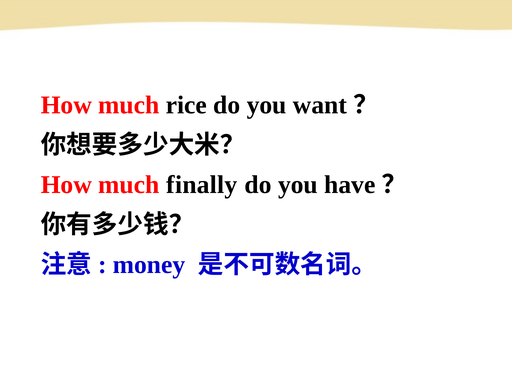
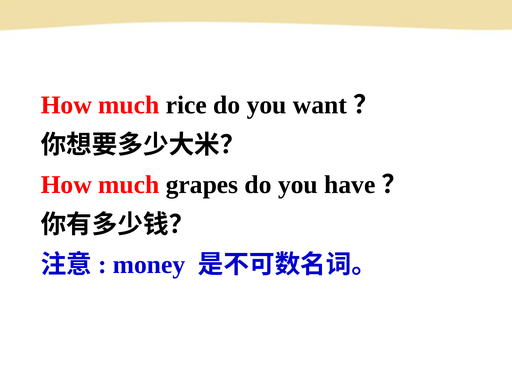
finally: finally -> grapes
